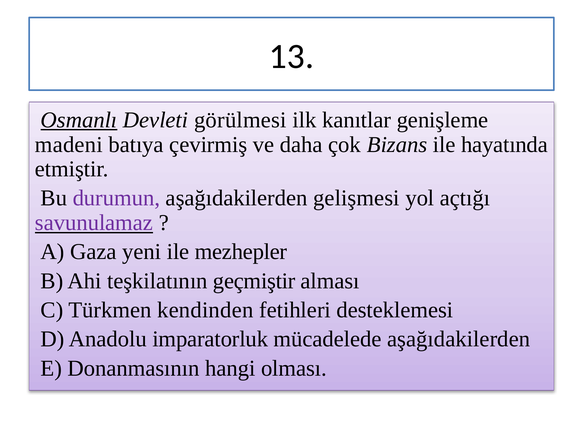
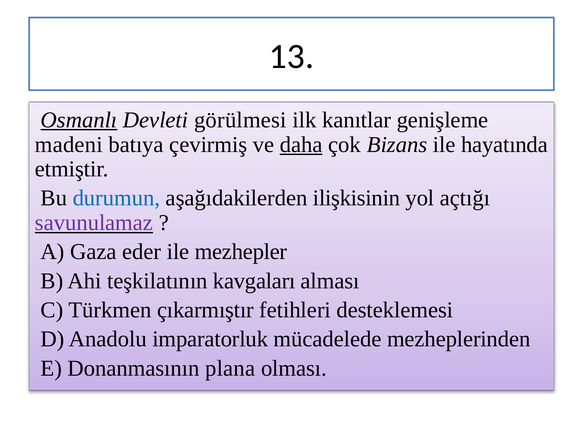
daha underline: none -> present
durumun colour: purple -> blue
gelişmesi: gelişmesi -> ilişkisinin
yeni: yeni -> eder
geçmiştir: geçmiştir -> kavgaları
kendinden: kendinden -> çıkarmıştır
mücadelede aşağıdakilerden: aşağıdakilerden -> mezheplerinden
hangi: hangi -> plana
